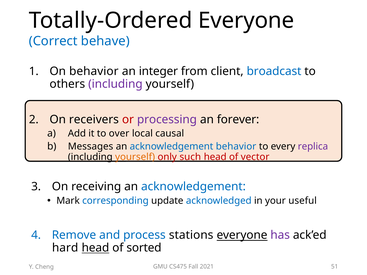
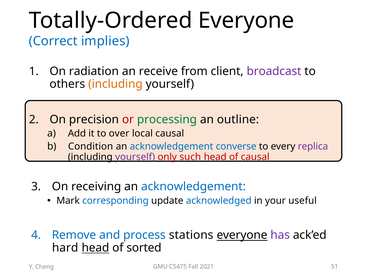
behave: behave -> implies
On behavior: behavior -> radiation
integer: integer -> receive
broadcast colour: blue -> purple
including at (115, 84) colour: purple -> orange
receivers: receivers -> precision
processing colour: purple -> green
forever: forever -> outline
Messages: Messages -> Condition
acknowledgement behavior: behavior -> converse
yourself at (135, 157) colour: orange -> purple
of vector: vector -> causal
